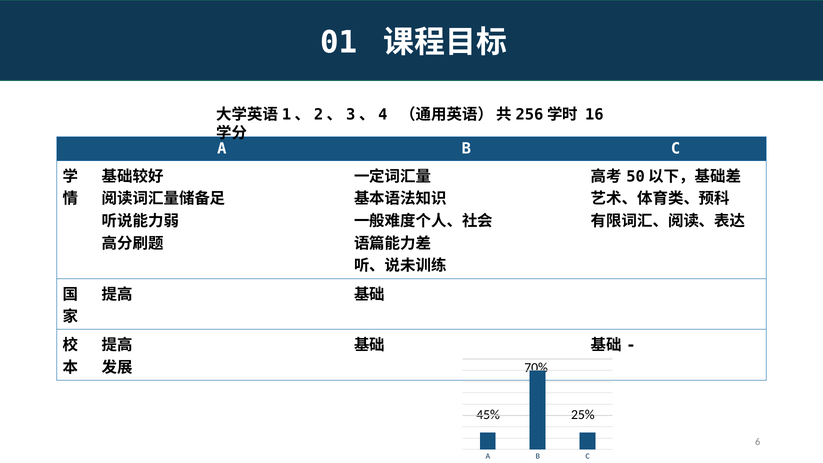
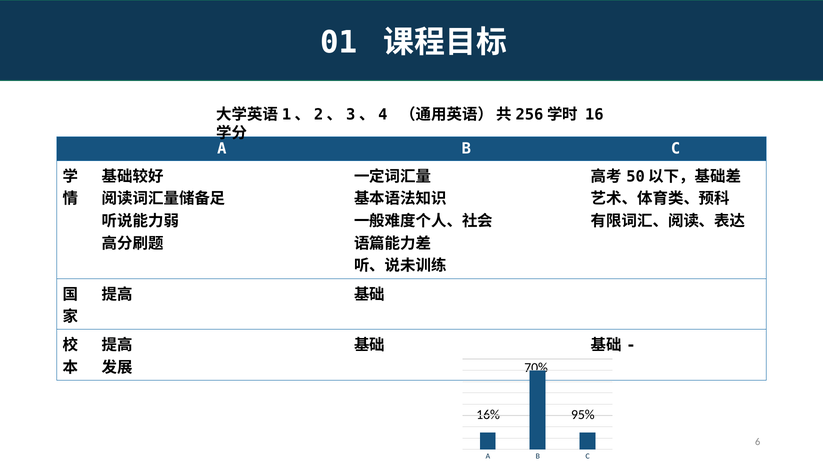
45%: 45% -> 16%
25%: 25% -> 95%
